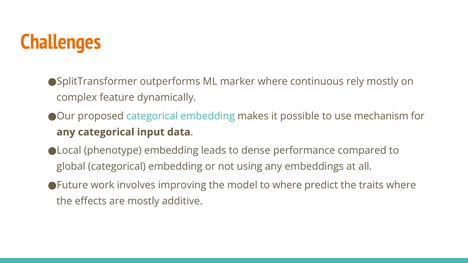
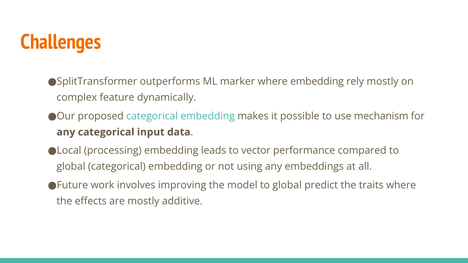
where continuous: continuous -> embedding
phenotype: phenotype -> processing
dense: dense -> vector
model to where: where -> global
